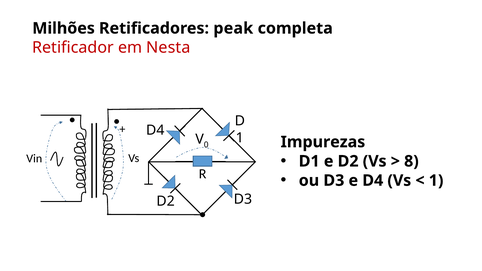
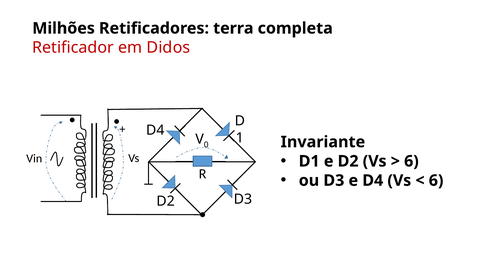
peak: peak -> terra
Nesta: Nesta -> Didos
Impurezas: Impurezas -> Invariante
8 at (411, 161): 8 -> 6
1 at (436, 181): 1 -> 6
